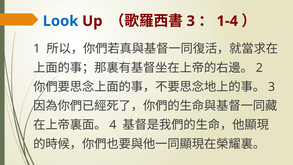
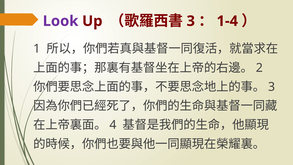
Look colour: blue -> purple
